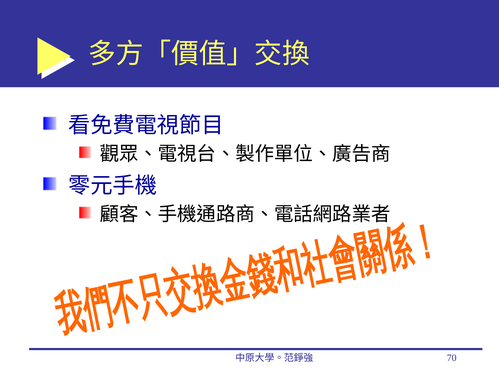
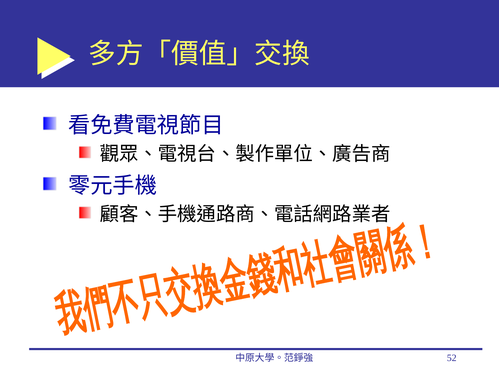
70: 70 -> 52
